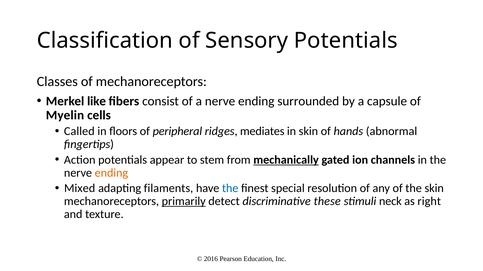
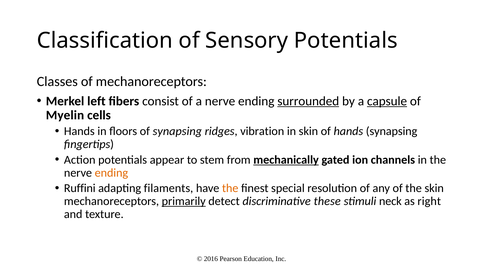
like: like -> left
surrounded underline: none -> present
capsule underline: none -> present
Called at (79, 132): Called -> Hands
of peripheral: peripheral -> synapsing
mediates: mediates -> vibration
hands abnormal: abnormal -> synapsing
Mixed: Mixed -> Ruffini
the at (230, 189) colour: blue -> orange
